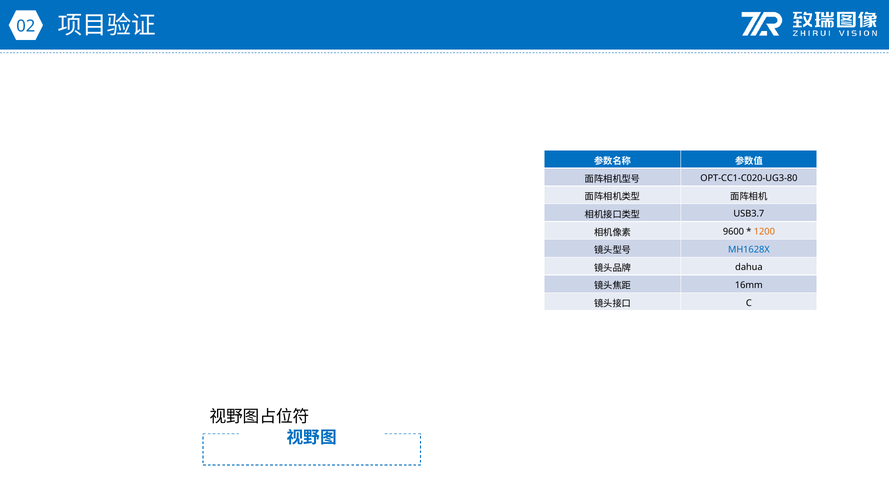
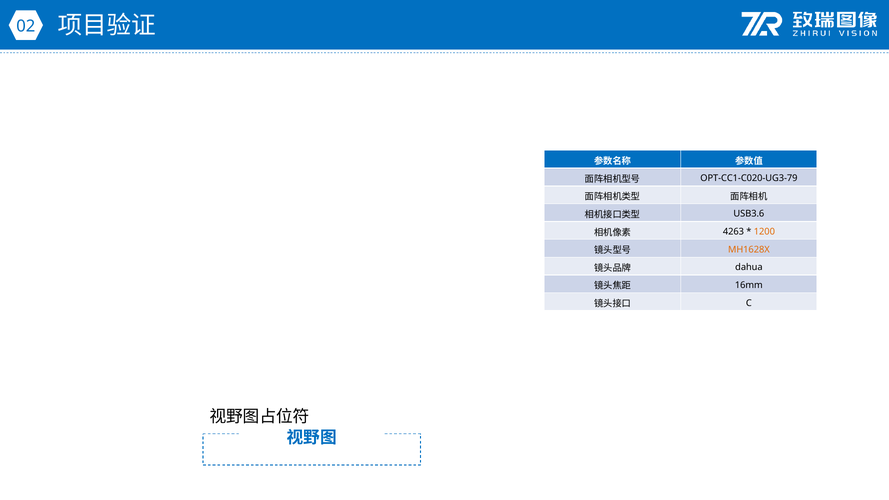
OPT-CC1-C020-UG3-80: OPT-CC1-C020-UG3-80 -> OPT-CC1-C020-UG3-79
USB3.7: USB3.7 -> USB3.6
9600: 9600 -> 4263
MH1628X colour: blue -> orange
